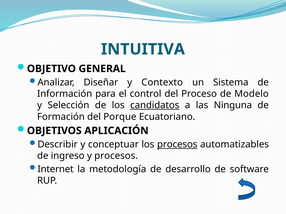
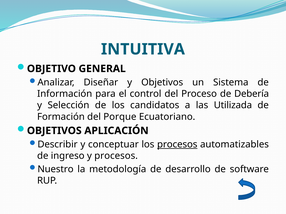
y Contexto: Contexto -> Objetivos
Modelo: Modelo -> Debería
candidatos underline: present -> none
Ninguna: Ninguna -> Utilizada
Internet: Internet -> Nuestro
